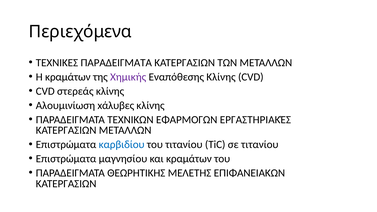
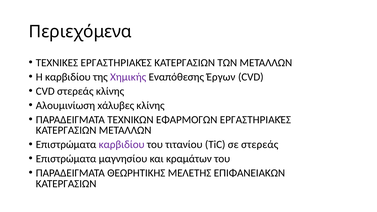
ΤΕΧΝΙΚΕΣ ΠΑΡΑΔΕΙΓΜΑΤΑ: ΠΑΡΑΔΕΙΓΜΑΤΑ -> ΕΡΓΑΣΤΗΡΙΑΚΈΣ
Η κραμάτων: κραμάτων -> καρβιδίου
Εναπόθεσης Κλίνης: Κλίνης -> Έργων
καρβιδίου at (122, 145) colour: blue -> purple
σε τιτανίου: τιτανίου -> στερεάς
